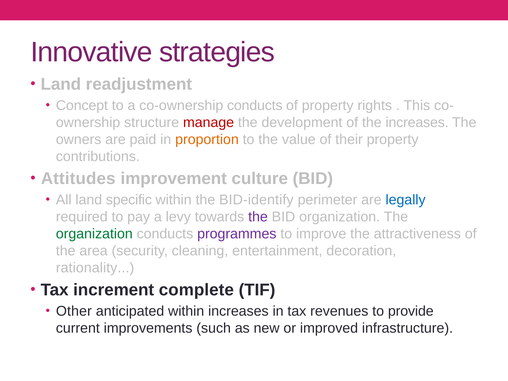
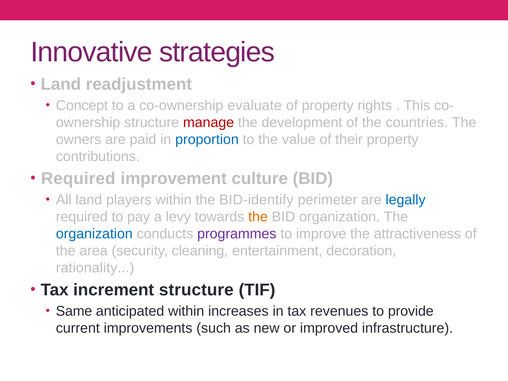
co-ownership conducts: conducts -> evaluate
the increases: increases -> countries
proportion colour: orange -> blue
Attitudes at (78, 179): Attitudes -> Required
specific: specific -> players
the at (258, 217) colour: purple -> orange
organization at (94, 234) colour: green -> blue
increment complete: complete -> structure
Other: Other -> Same
